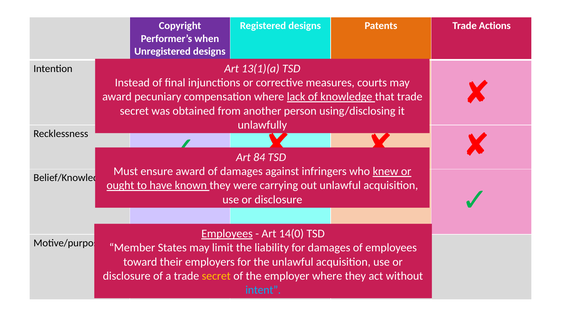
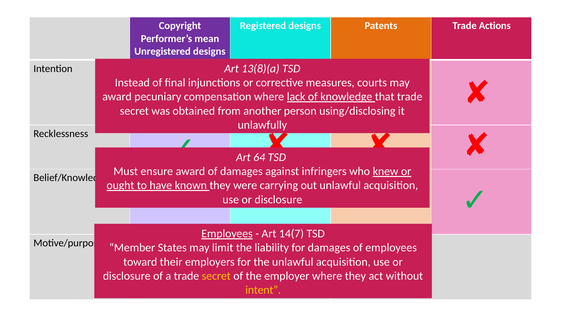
when: when -> mean
13(1)(a: 13(1)(a -> 13(8)(a
84: 84 -> 64
14(0: 14(0 -> 14(7
intent colour: light blue -> yellow
